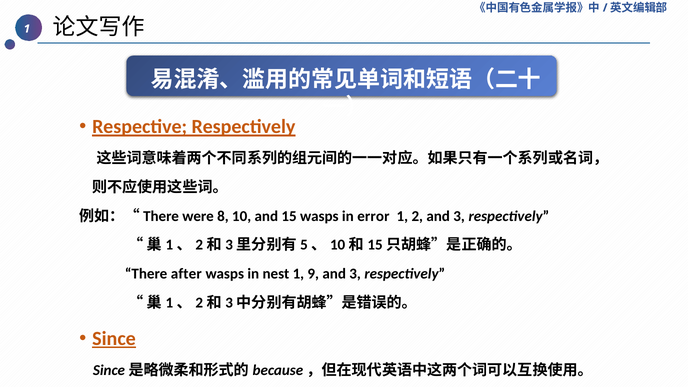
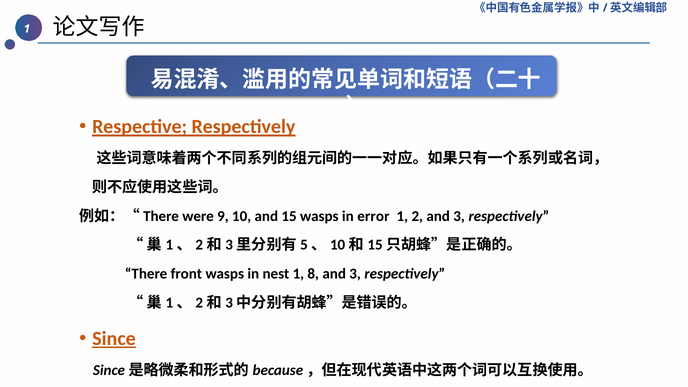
8: 8 -> 9
after: after -> front
9: 9 -> 8
